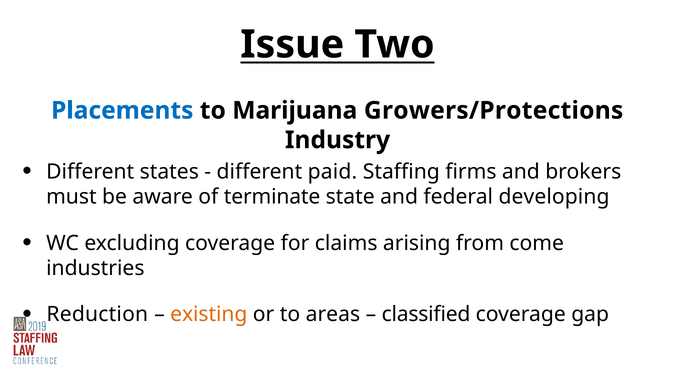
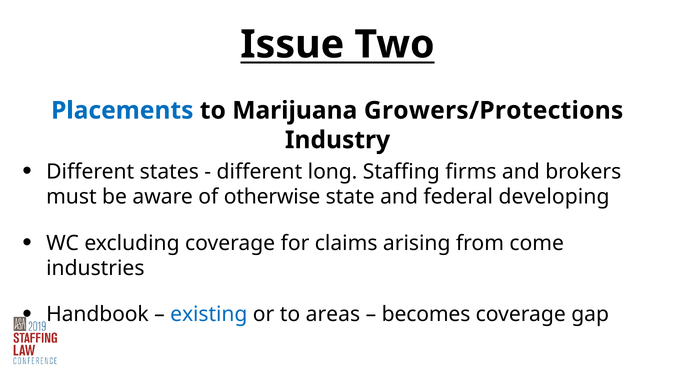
paid: paid -> long
terminate: terminate -> otherwise
Reduction: Reduction -> Handbook
existing colour: orange -> blue
classified: classified -> becomes
